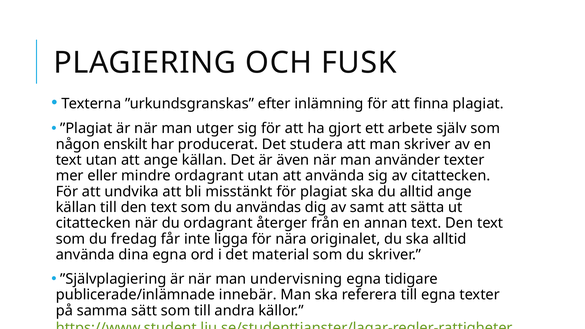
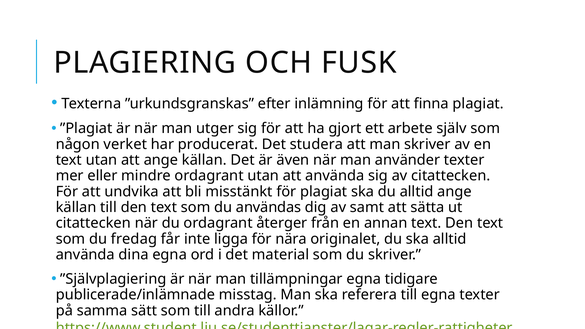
enskilt: enskilt -> verket
undervisning: undervisning -> tillämpningar
innebär: innebär -> misstag
